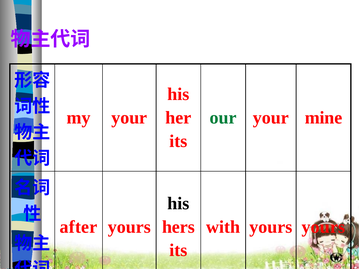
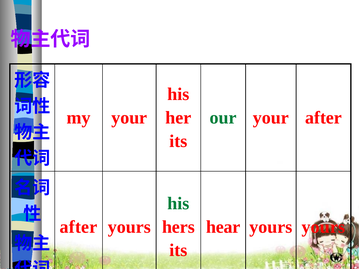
your mine: mine -> after
his at (178, 204) colour: black -> green
with: with -> hear
